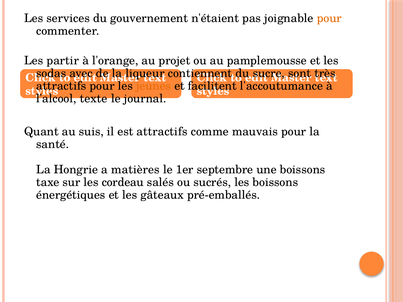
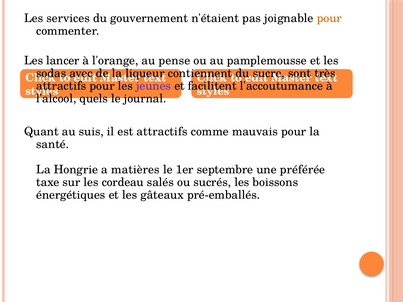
partir: partir -> lancer
projet: projet -> pense
jeunes colour: orange -> purple
texte: texte -> quels
une boissons: boissons -> préférée
